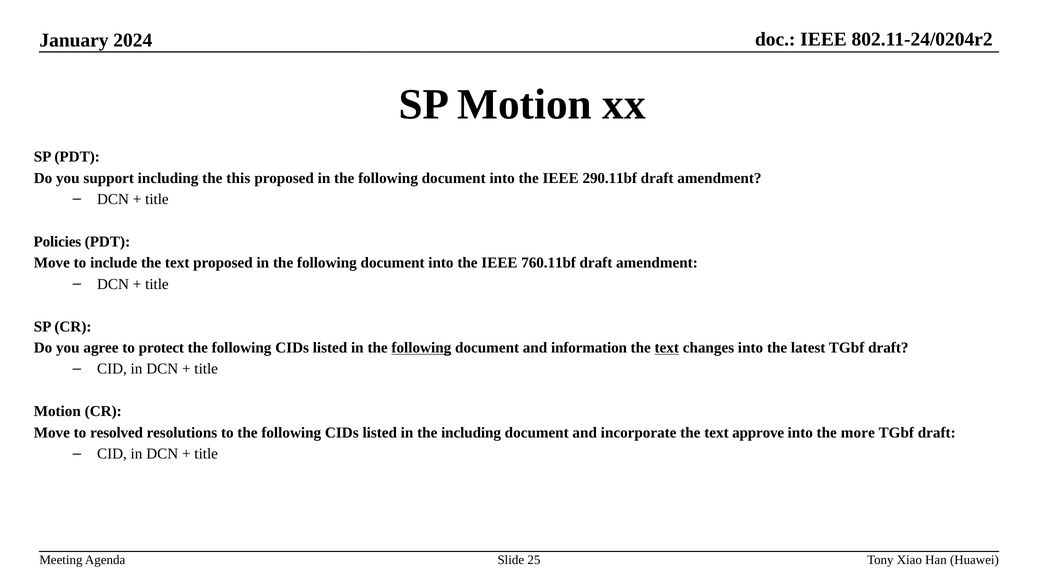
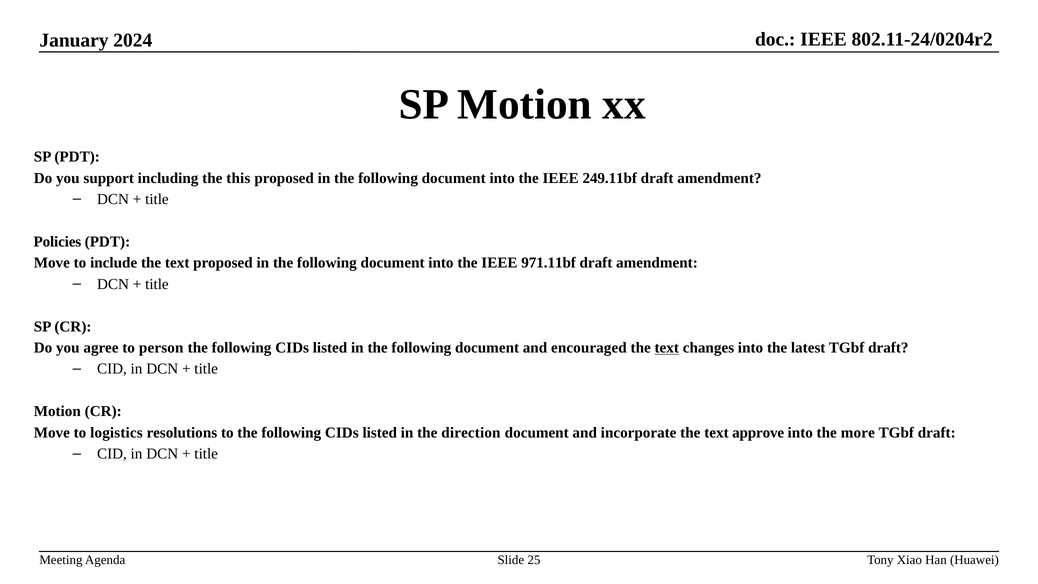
290.11bf: 290.11bf -> 249.11bf
760.11bf: 760.11bf -> 971.11bf
protect: protect -> person
following at (421, 348) underline: present -> none
information: information -> encouraged
resolved: resolved -> logistics
the including: including -> direction
